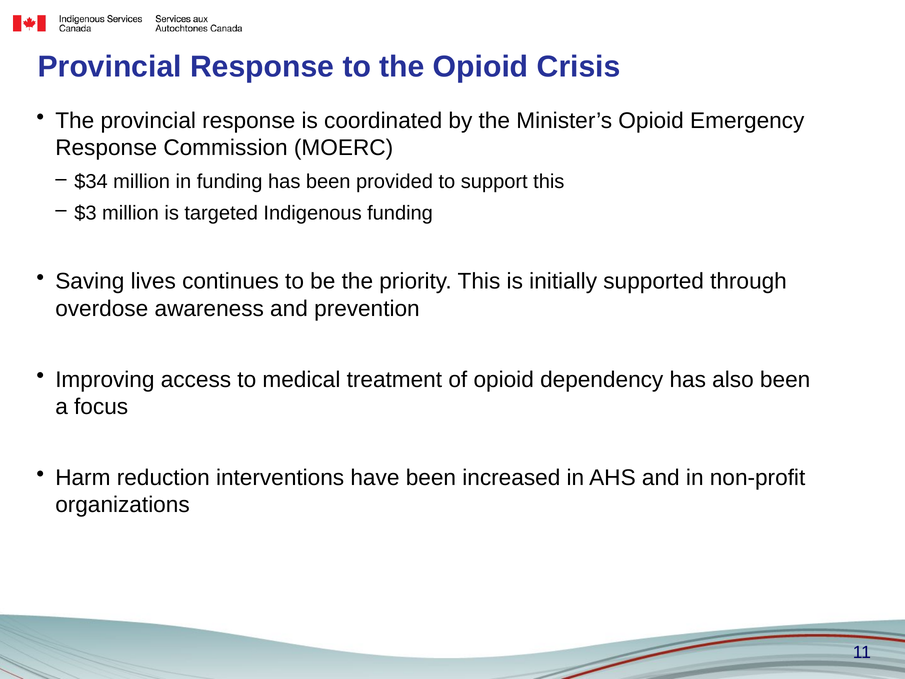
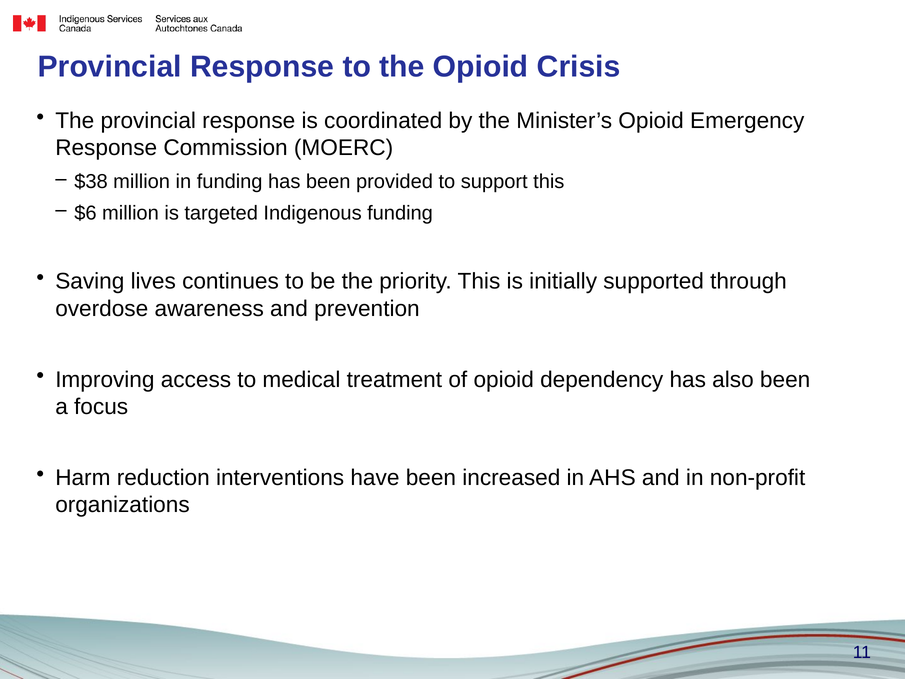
$34: $34 -> $38
$3: $3 -> $6
